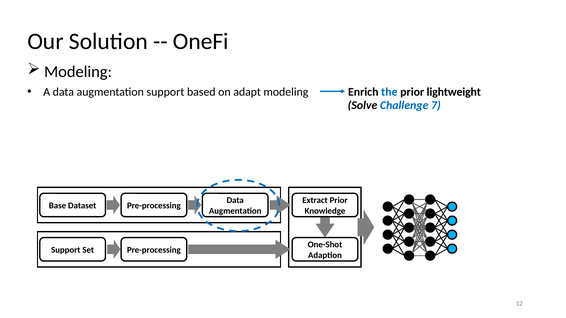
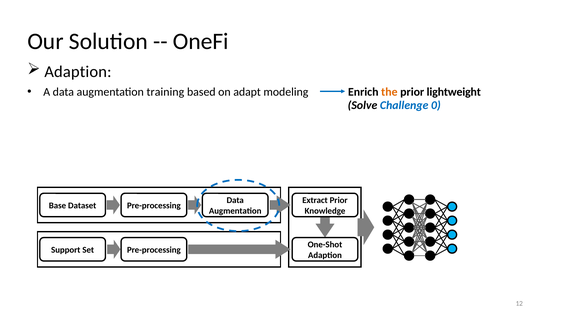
Modeling at (78, 72): Modeling -> Adaption
A data augmentation support: support -> training
the colour: blue -> orange
7: 7 -> 0
